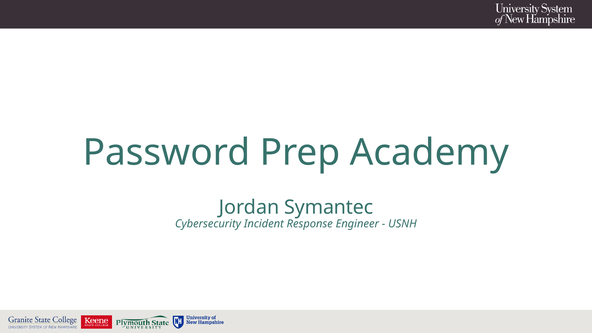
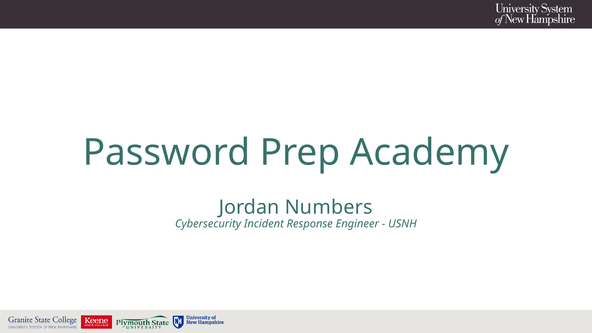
Symantec: Symantec -> Numbers
